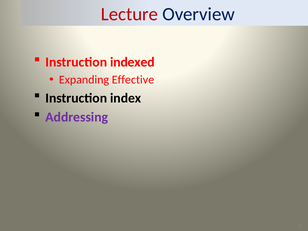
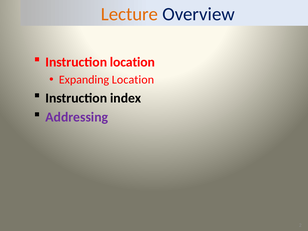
Lecture colour: red -> orange
Instruction indexed: indexed -> location
Expanding Effective: Effective -> Location
